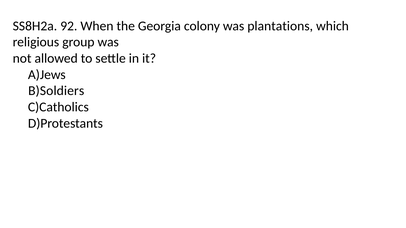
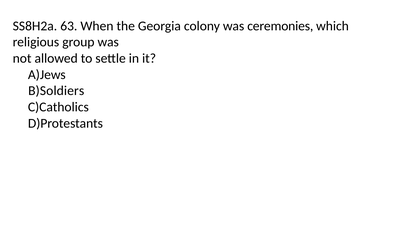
92: 92 -> 63
plantations: plantations -> ceremonies
